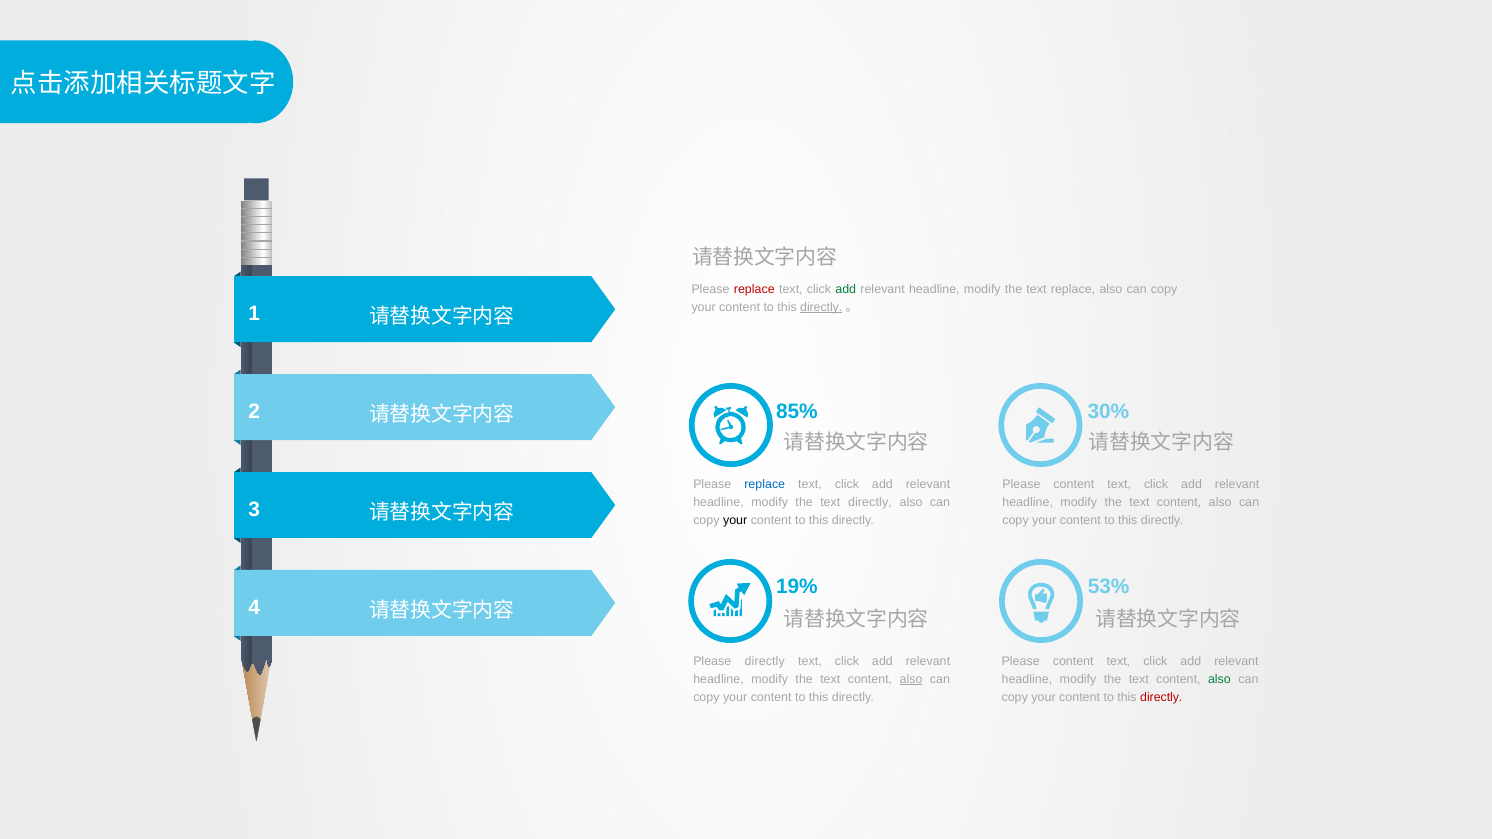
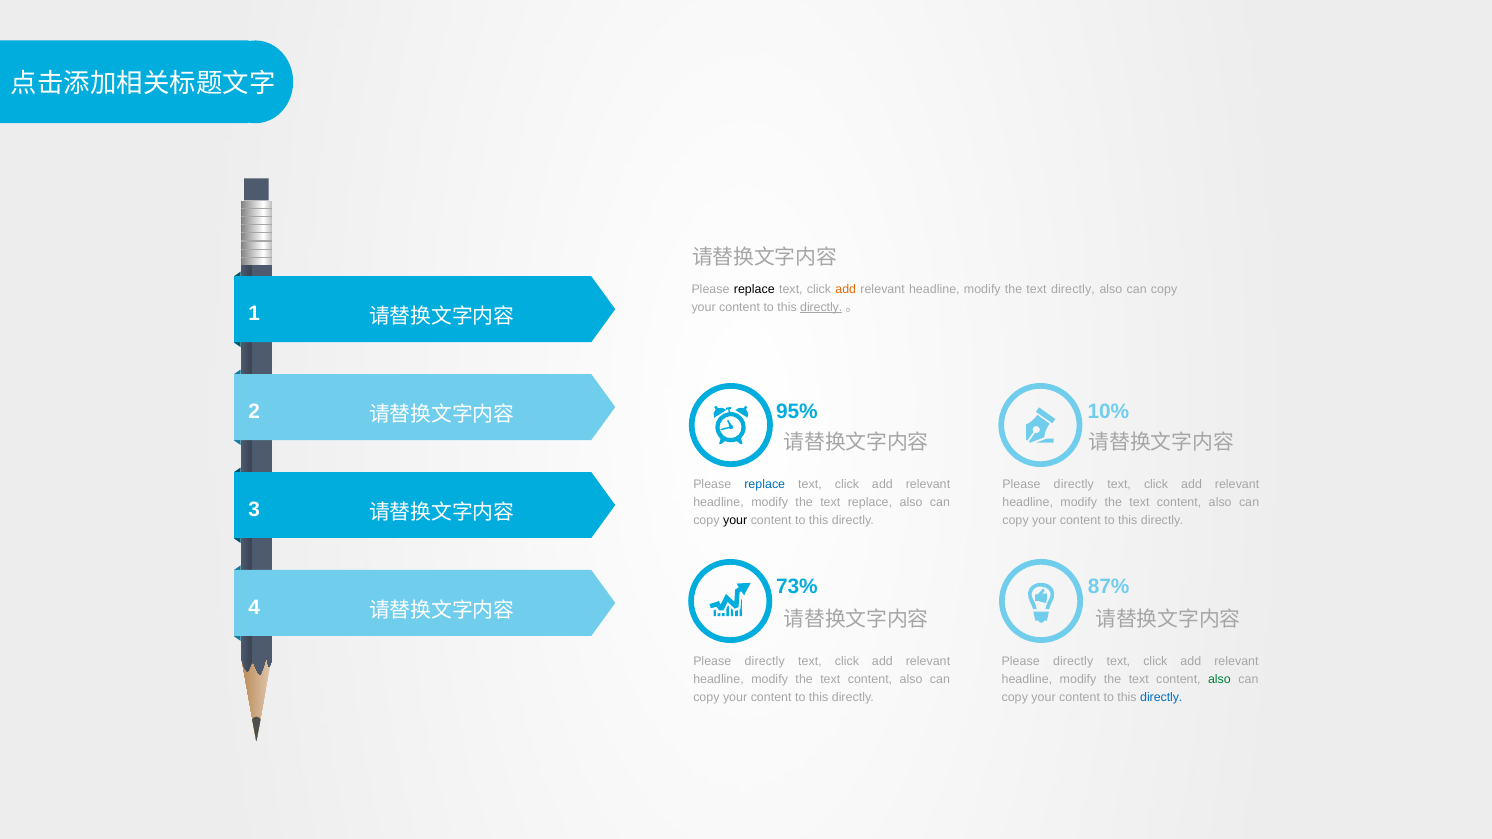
replace at (754, 290) colour: red -> black
add at (846, 290) colour: green -> orange
text replace: replace -> directly
85%: 85% -> 95%
30%: 30% -> 10%
content at (1074, 485): content -> directly
text directly: directly -> replace
19%: 19% -> 73%
53%: 53% -> 87%
content at (1073, 662): content -> directly
also at (911, 680) underline: present -> none
directly at (1161, 697) colour: red -> blue
